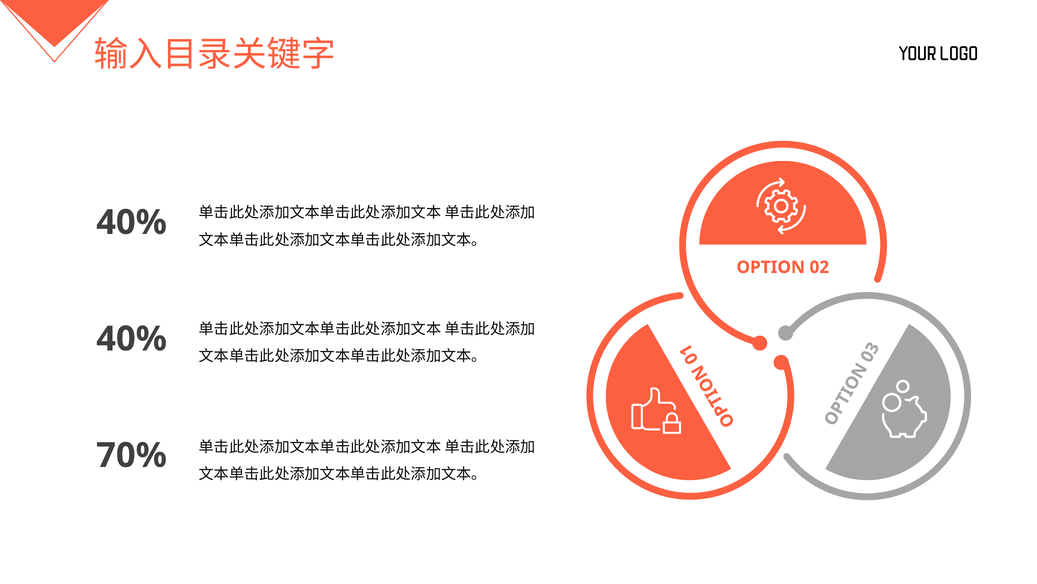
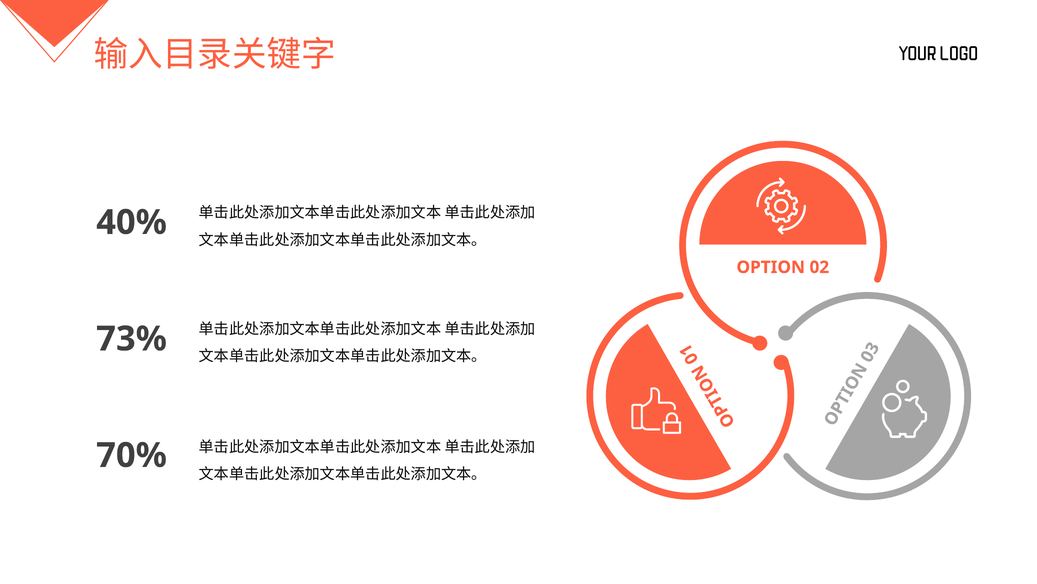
40% at (132, 339): 40% -> 73%
